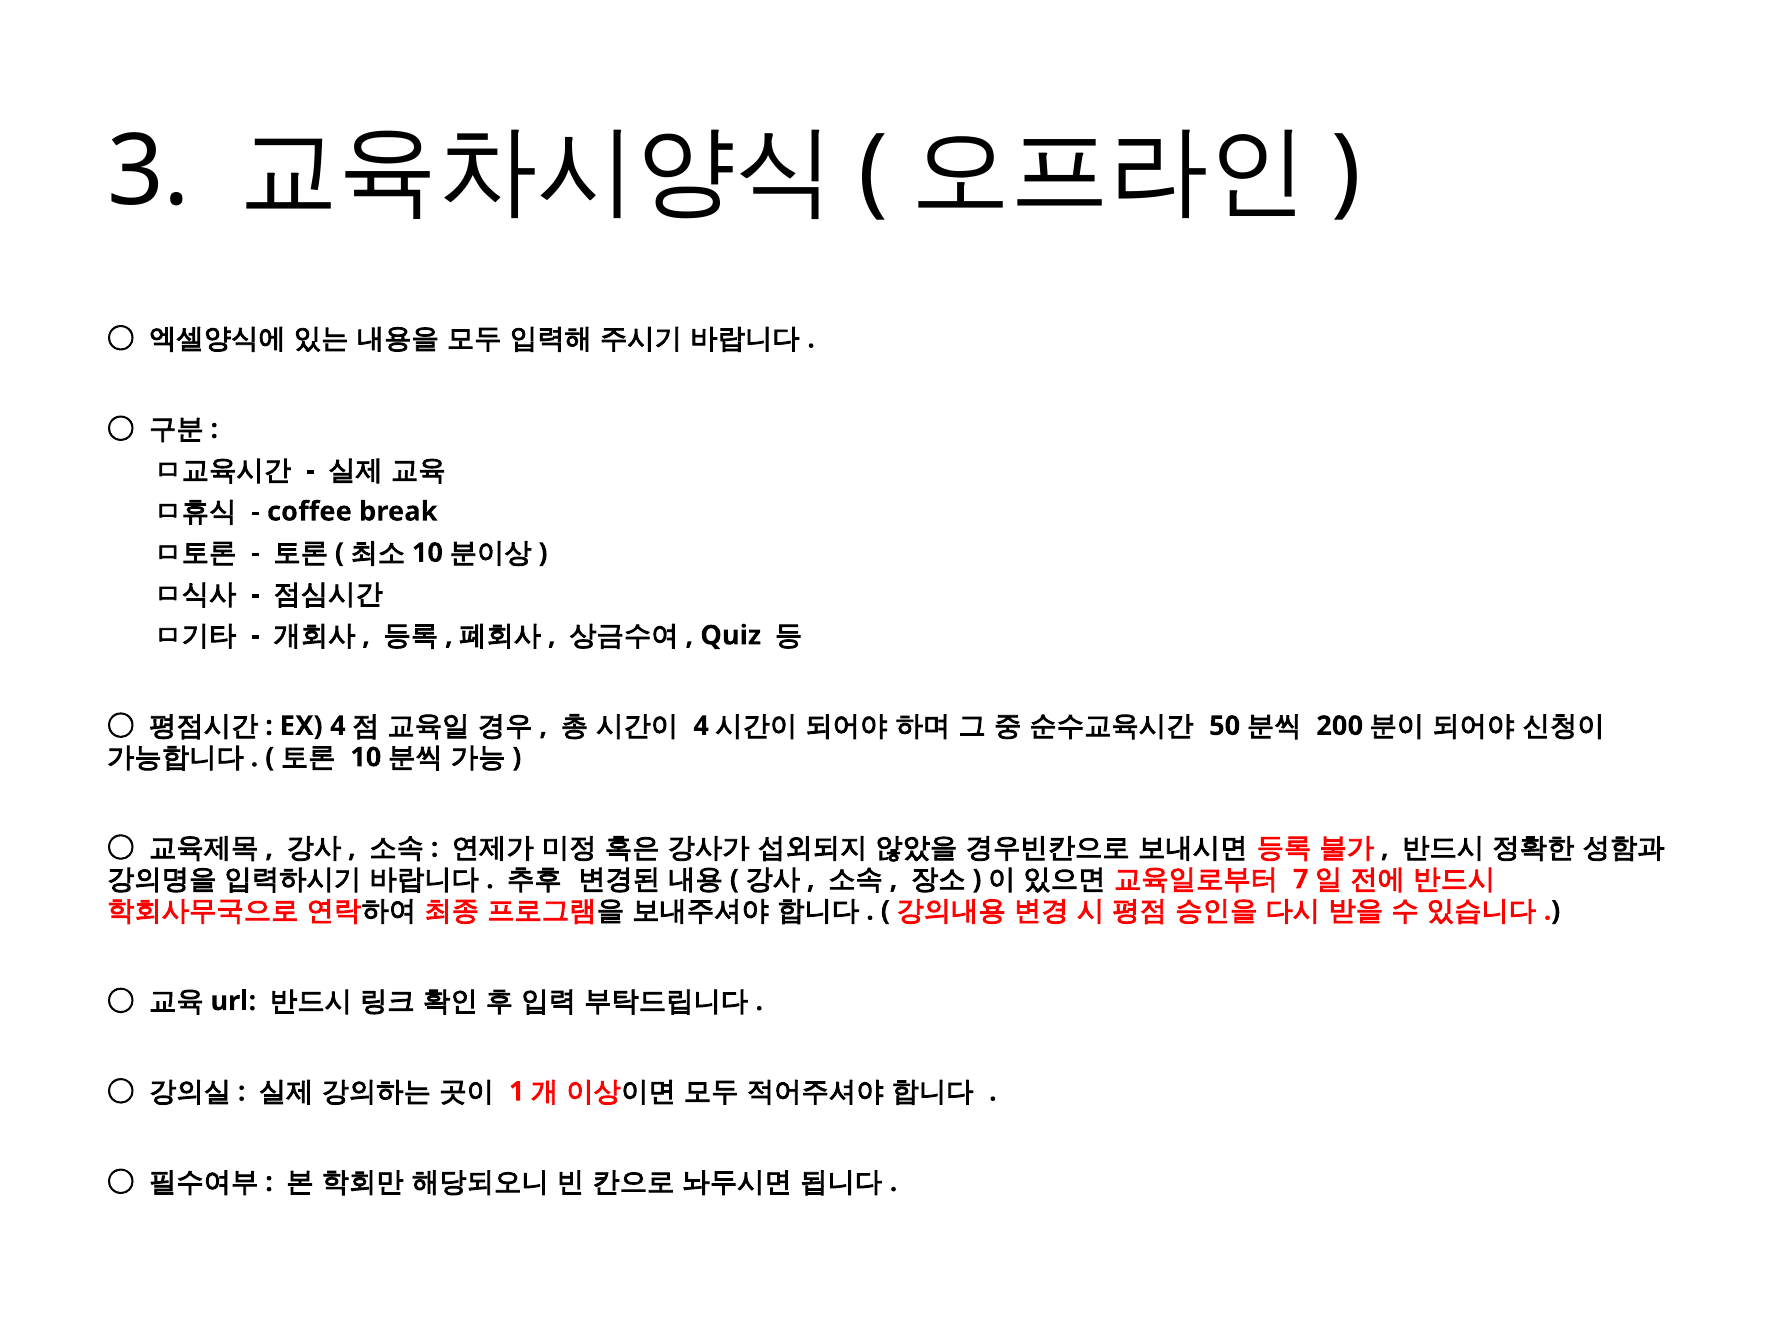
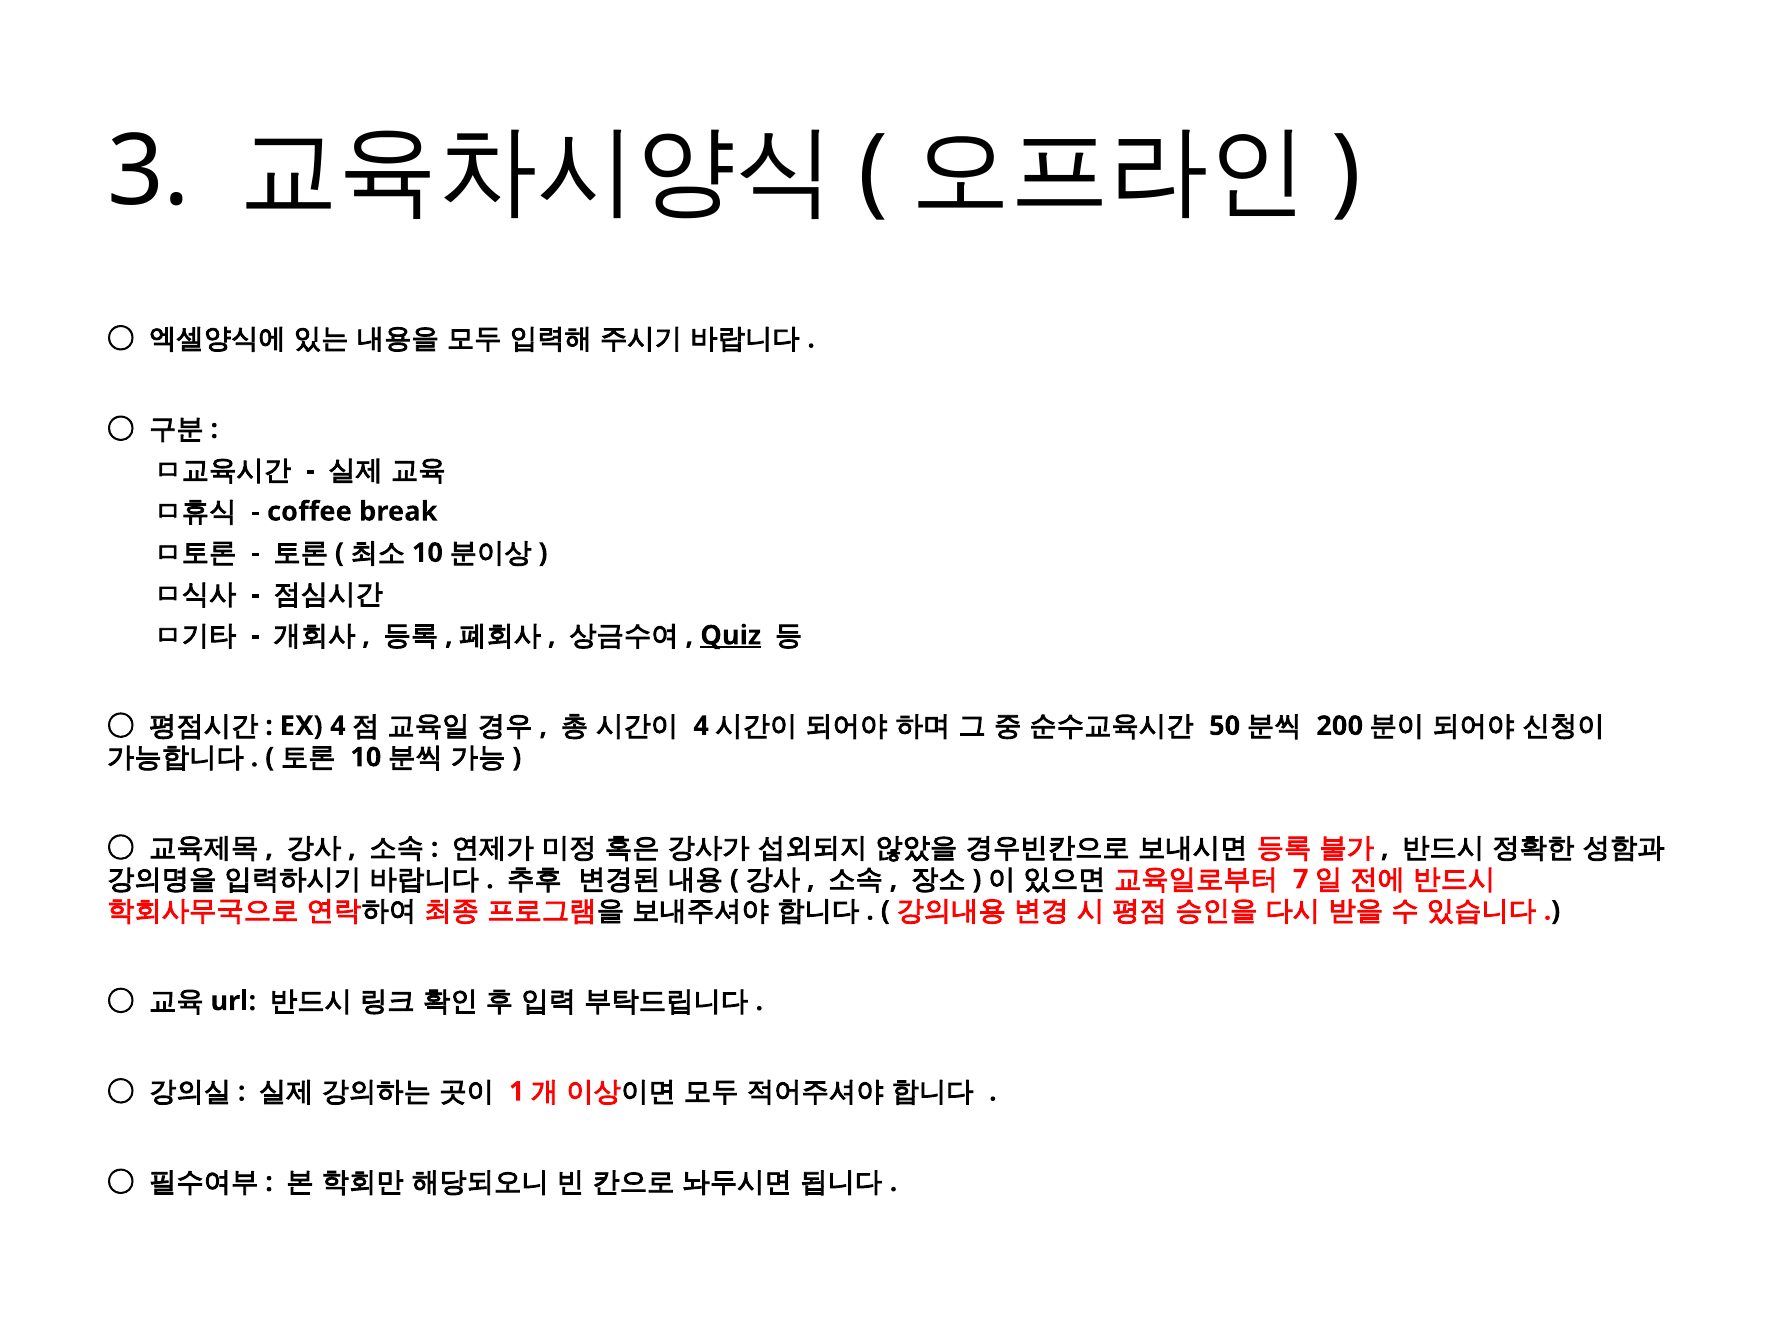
Quiz underline: none -> present
